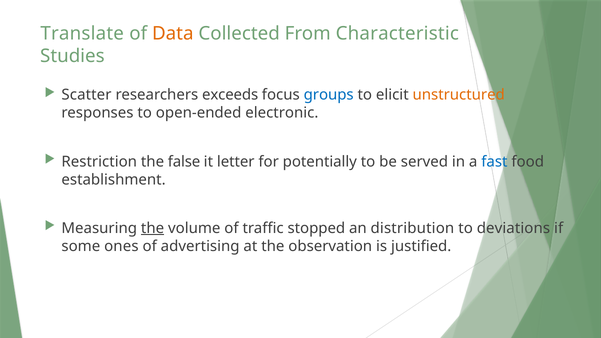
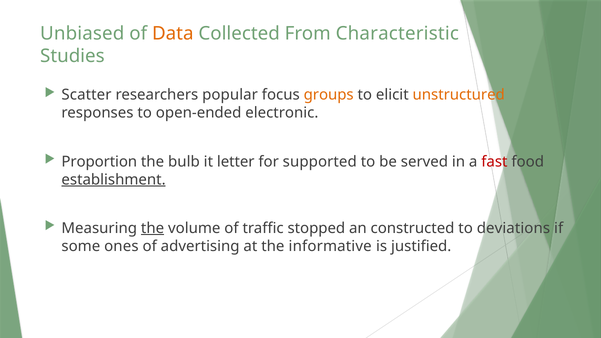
Translate: Translate -> Unbiased
exceeds: exceeds -> popular
groups colour: blue -> orange
Restriction: Restriction -> Proportion
false: false -> bulb
potentially: potentially -> supported
fast colour: blue -> red
establishment underline: none -> present
distribution: distribution -> constructed
observation: observation -> informative
